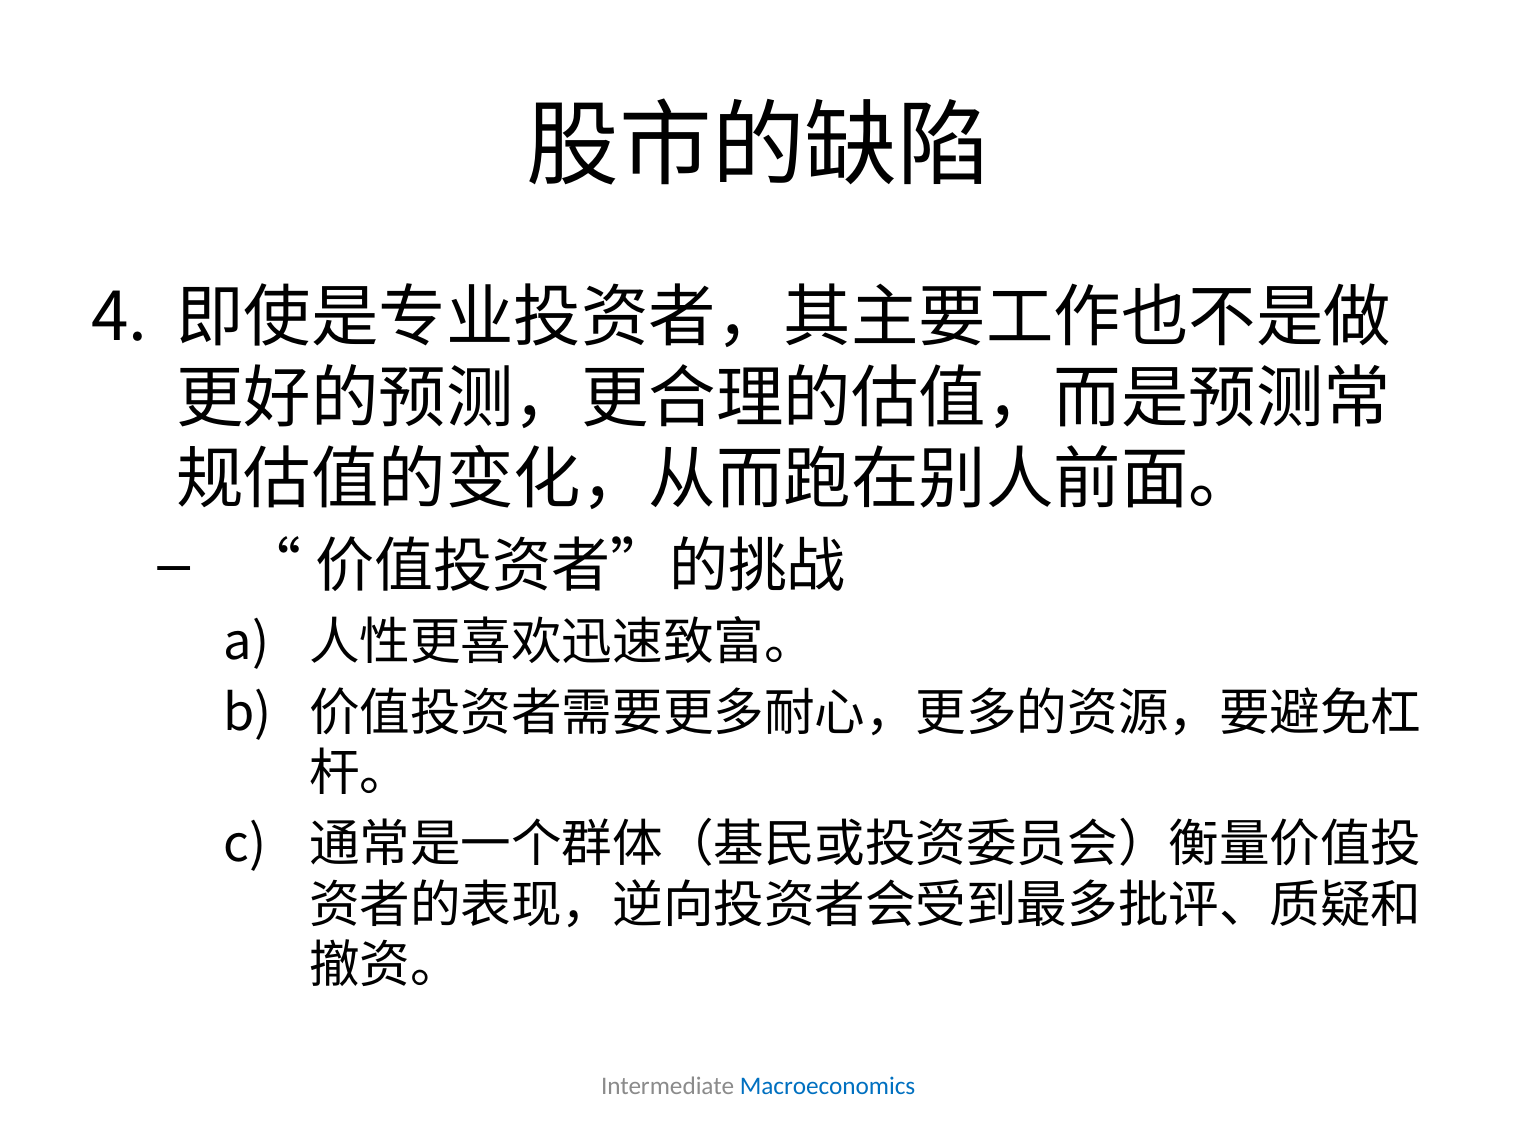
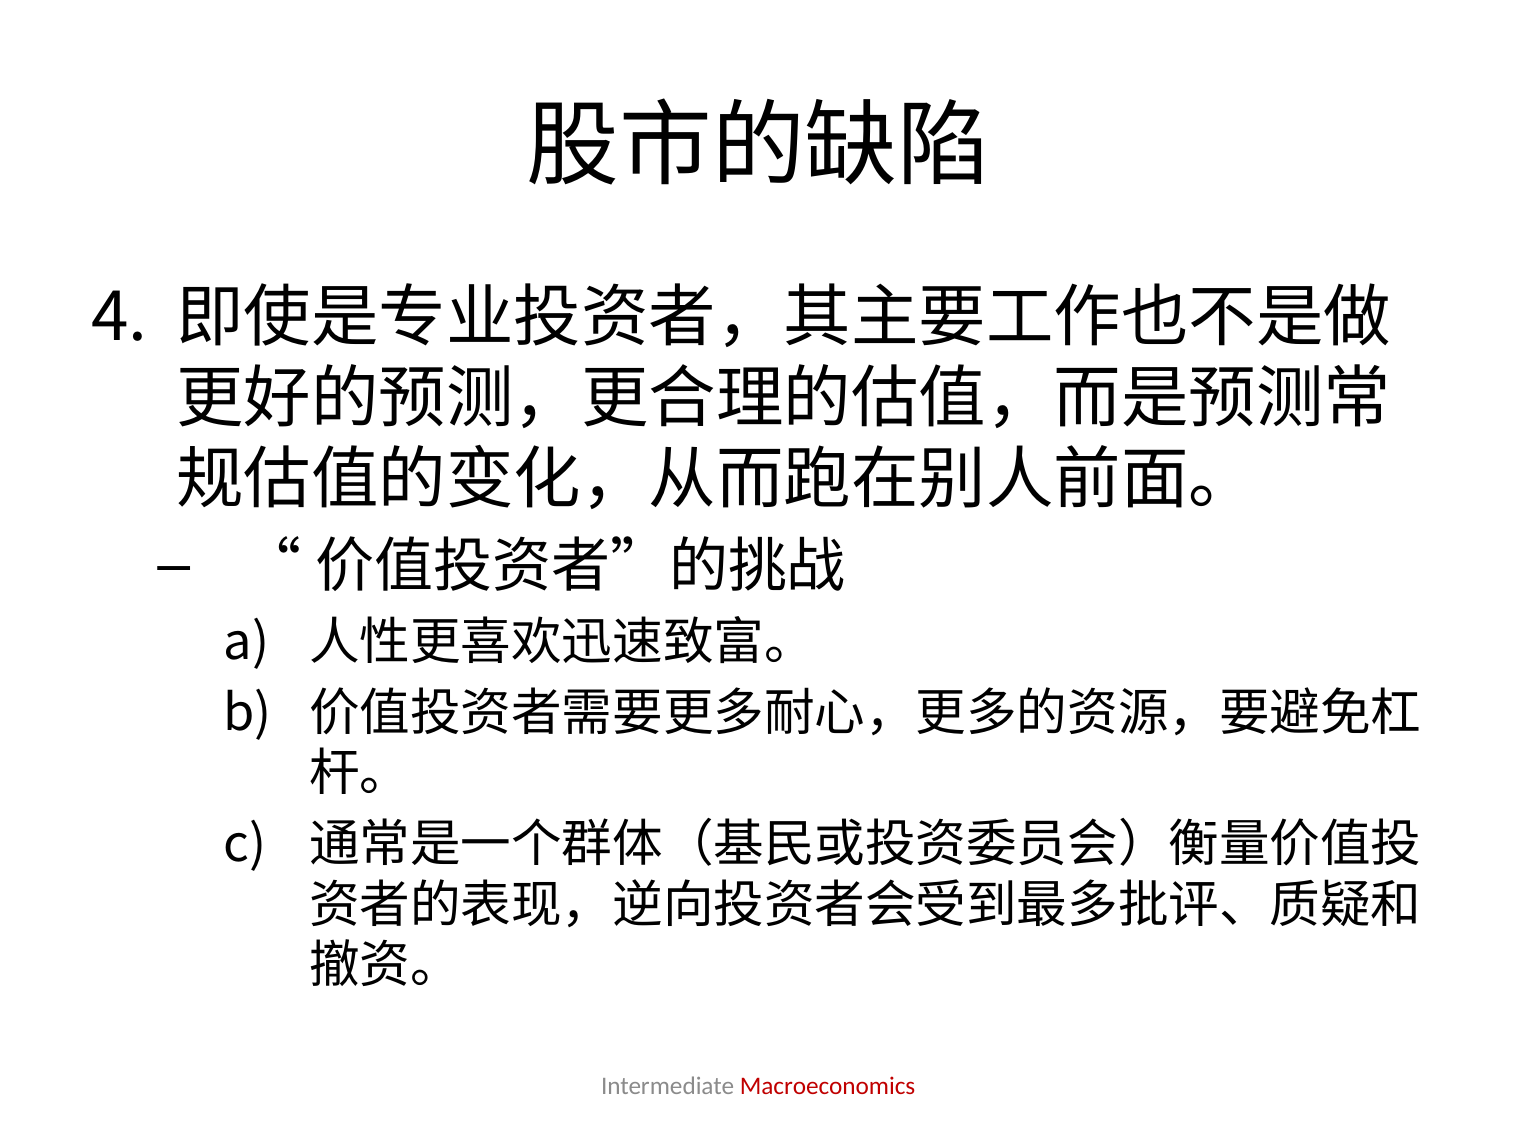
Macroeconomics colour: blue -> red
